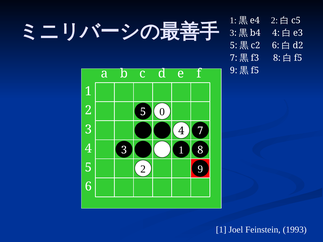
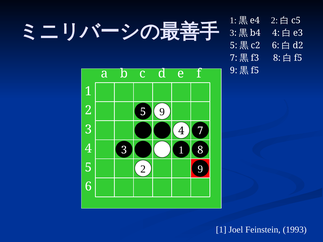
5 0: 0 -> 9
